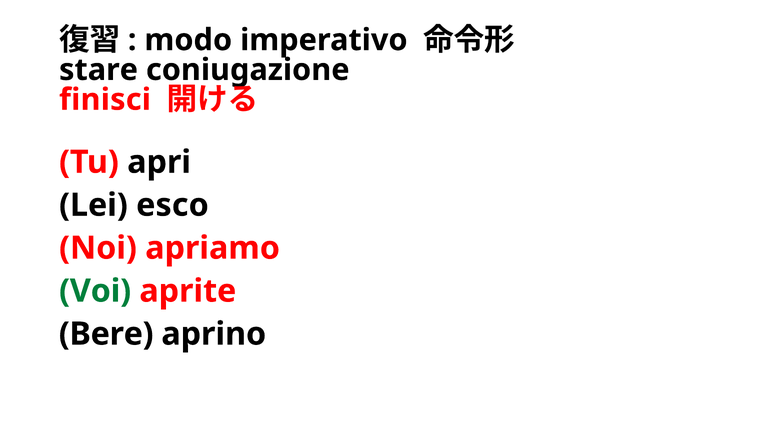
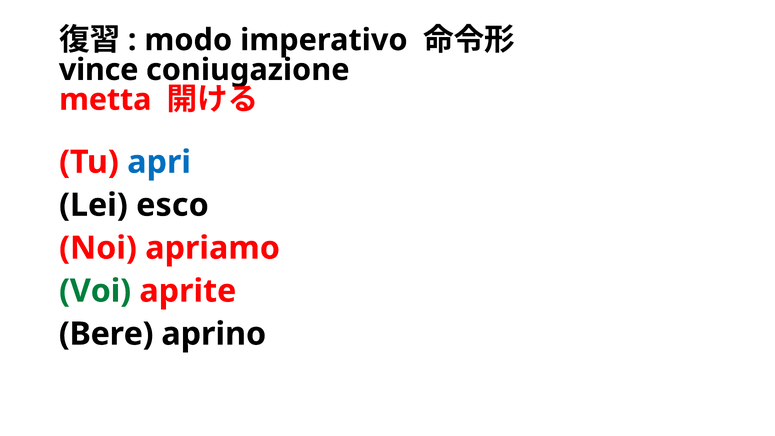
stare: stare -> vince
finisci: finisci -> metta
apri colour: black -> blue
